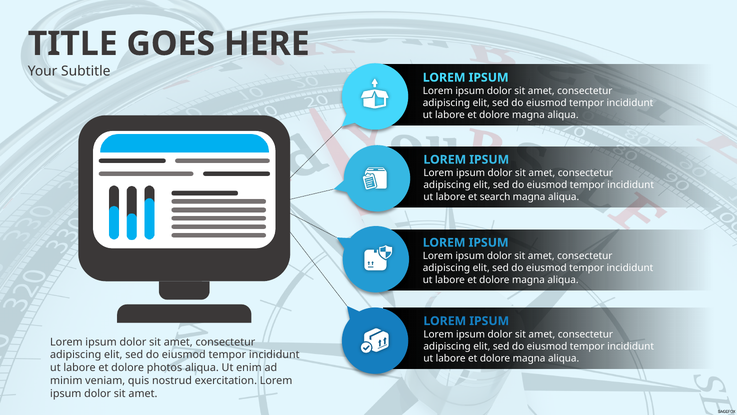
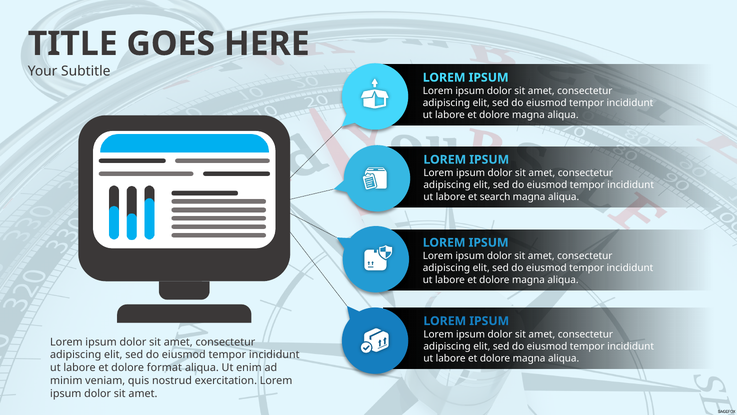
photos: photos -> format
